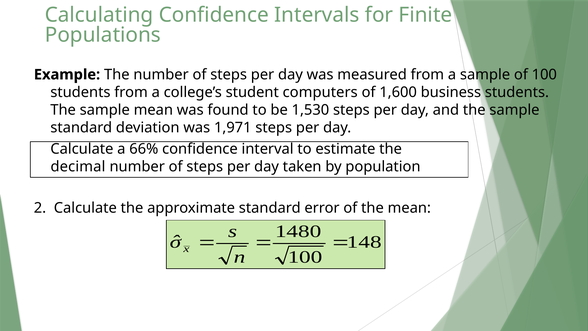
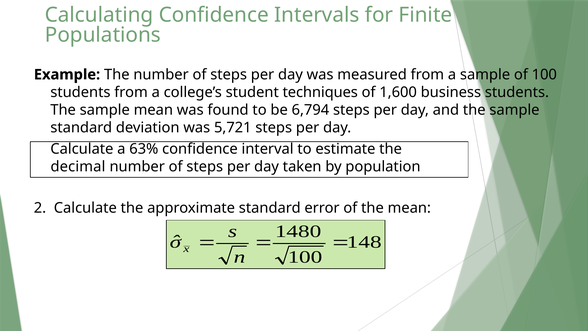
computers: computers -> techniques
1,530: 1,530 -> 6,794
1,971: 1,971 -> 5,721
66%: 66% -> 63%
